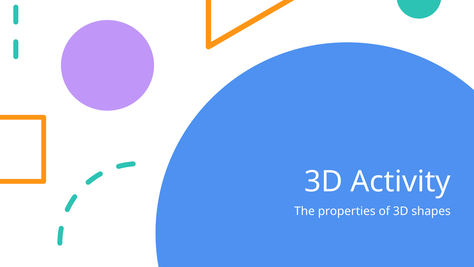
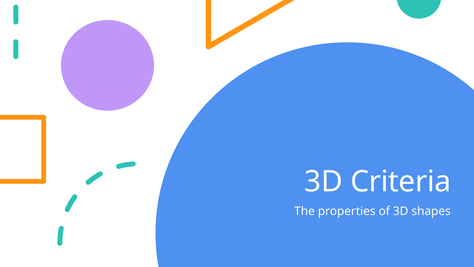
Activity: Activity -> Criteria
